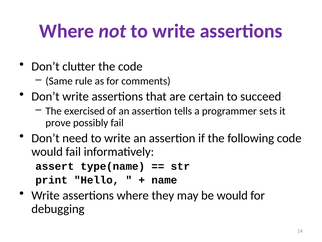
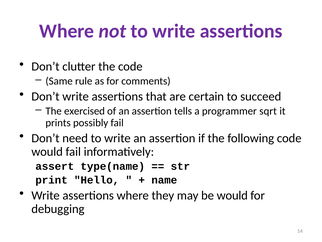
sets: sets -> sqrt
prove: prove -> prints
